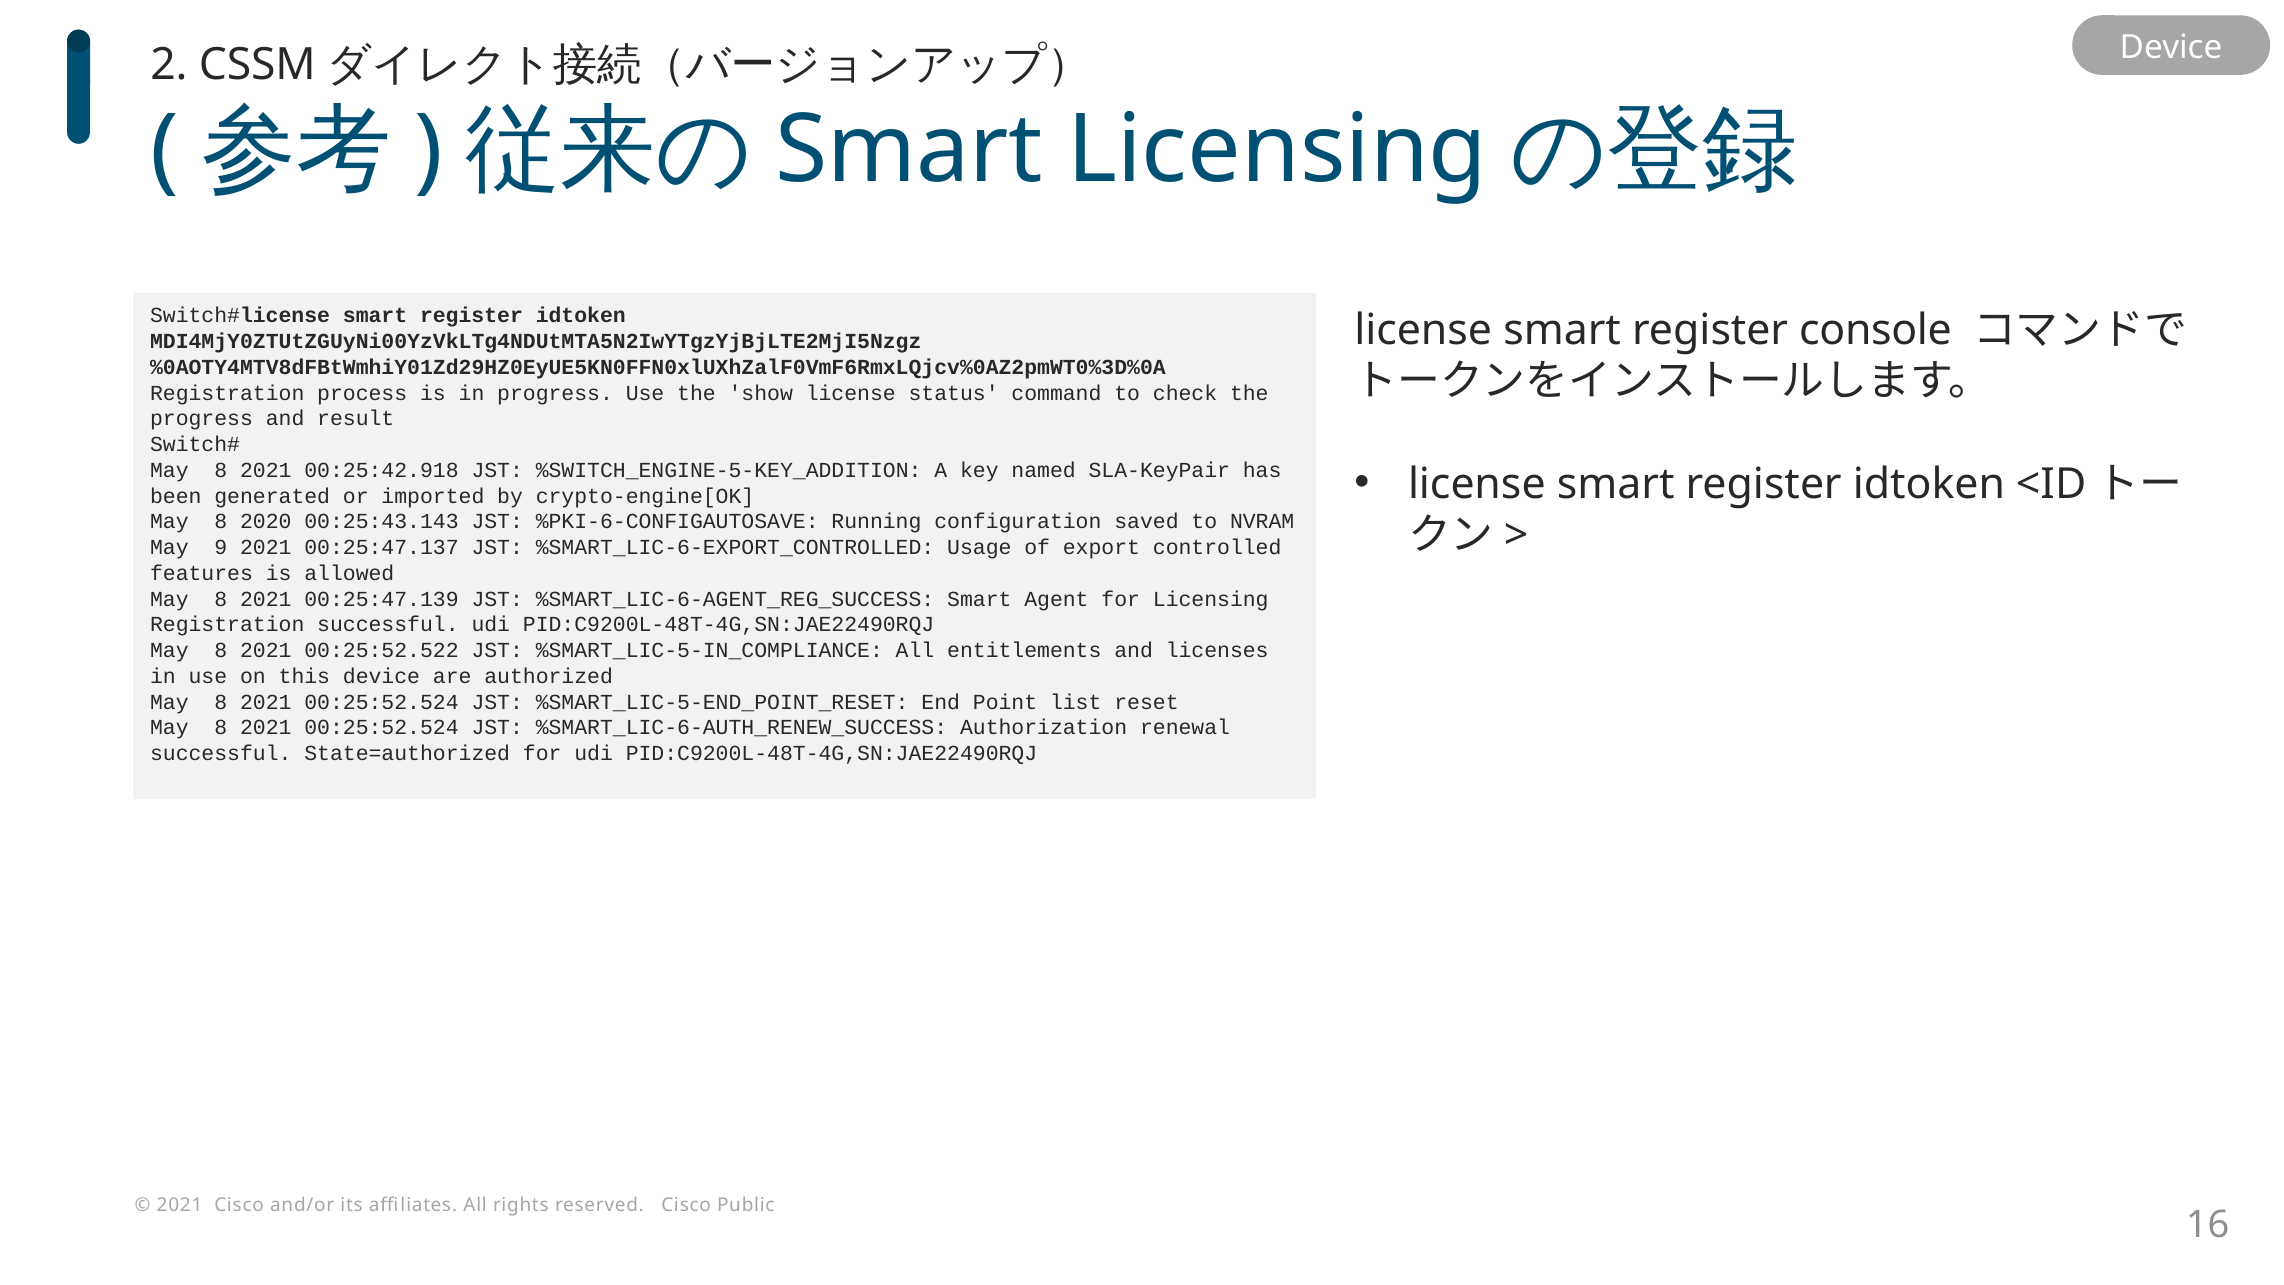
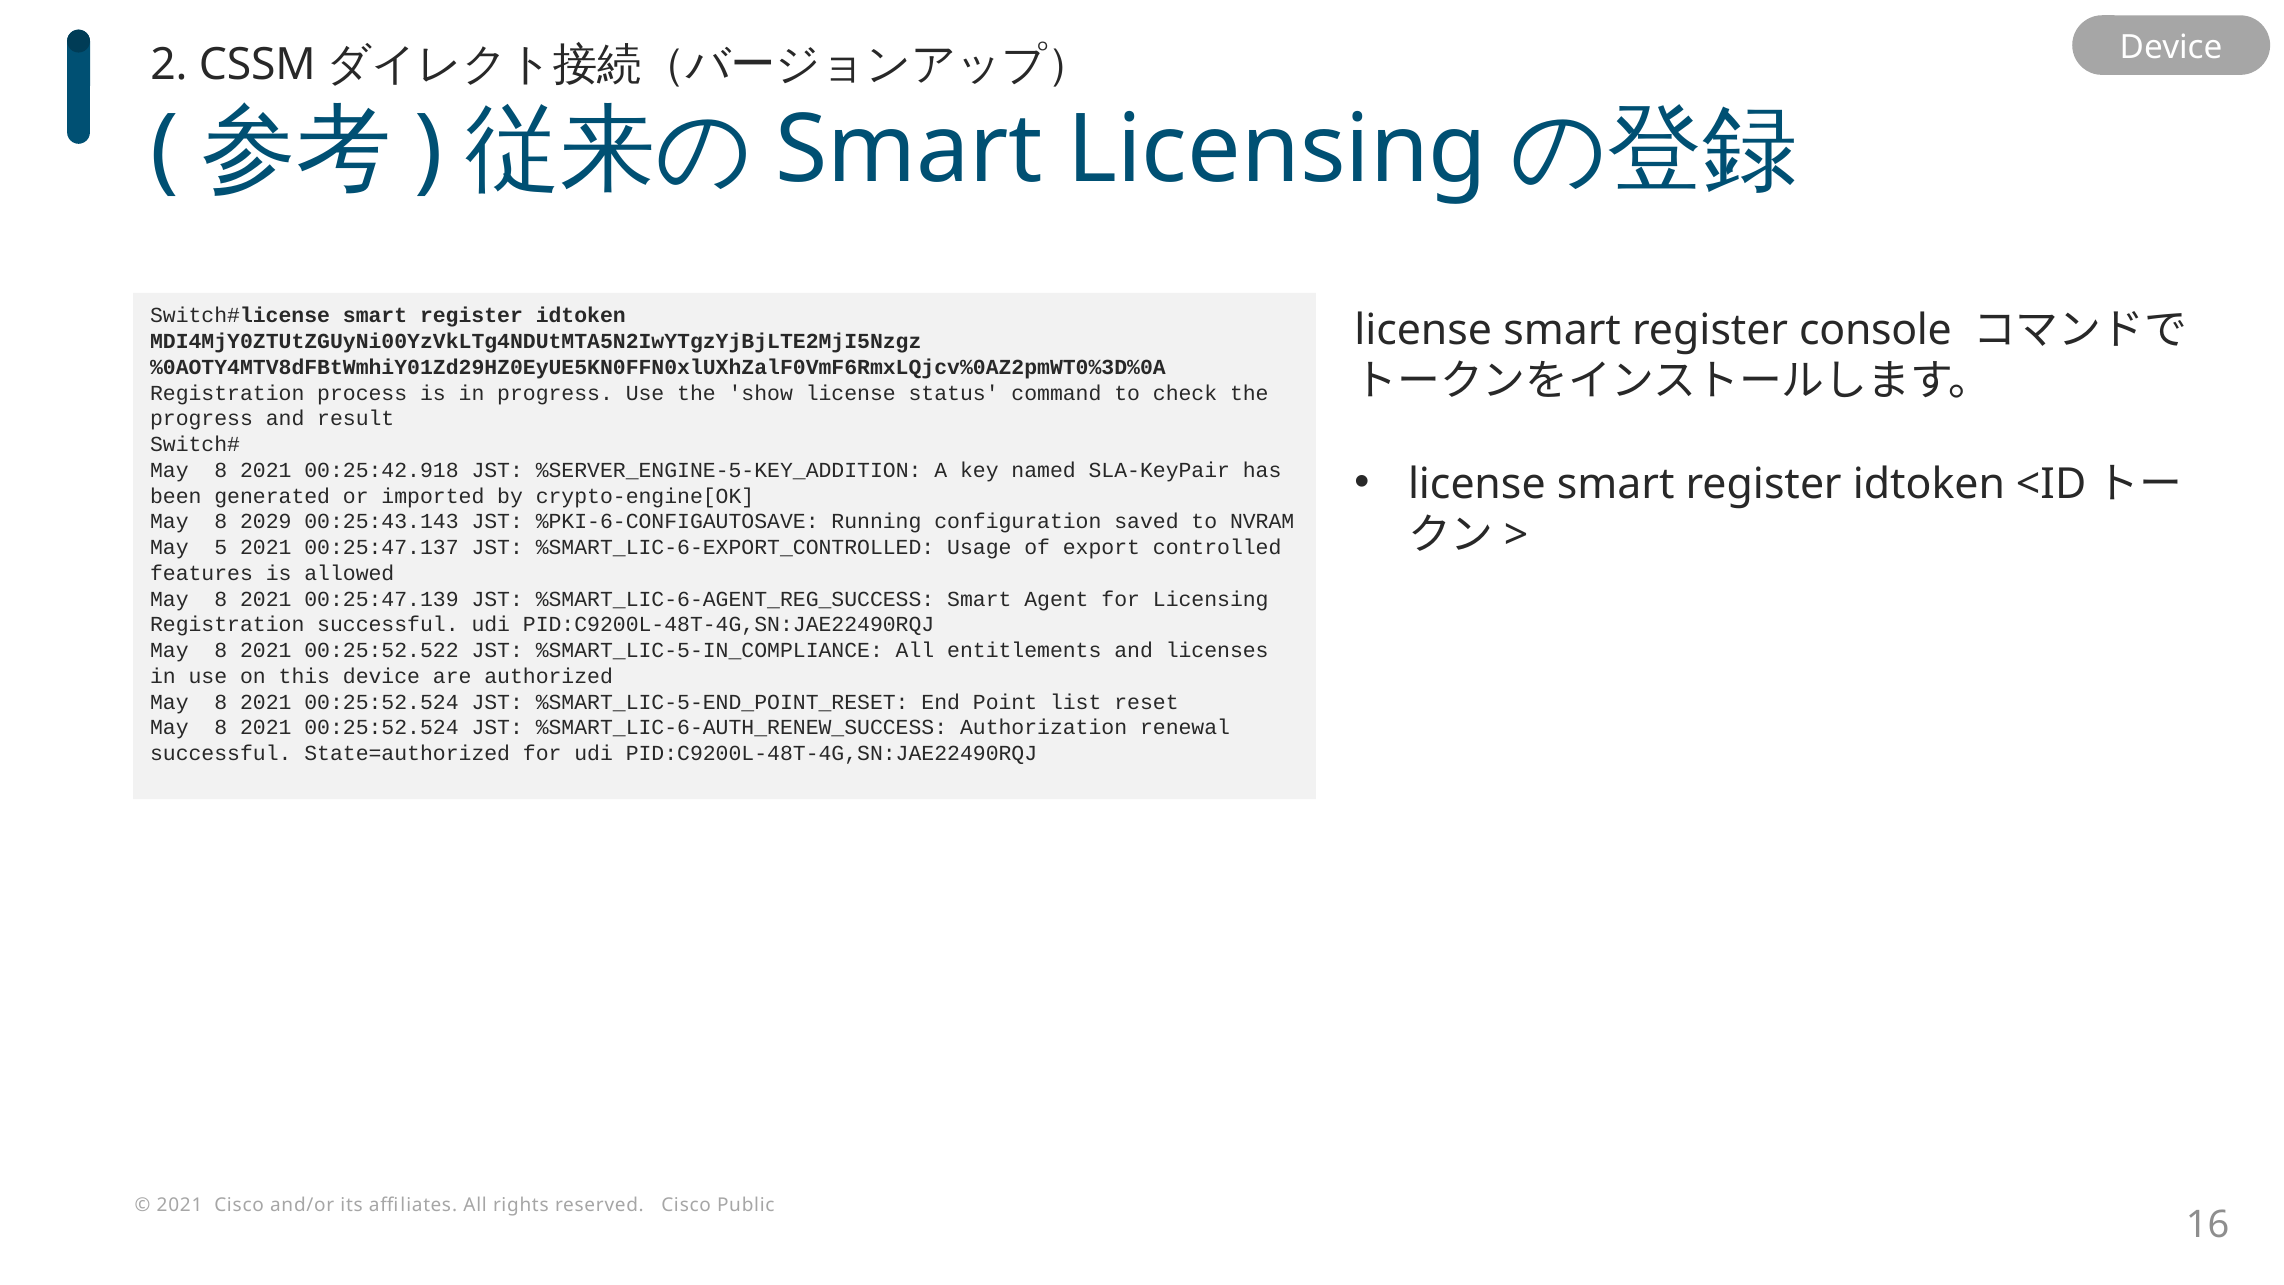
%SWITCH_ENGINE-5-KEY_ADDITION: %SWITCH_ENGINE-5-KEY_ADDITION -> %SERVER_ENGINE-5-KEY_ADDITION
2020: 2020 -> 2029
9: 9 -> 5
